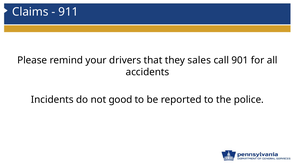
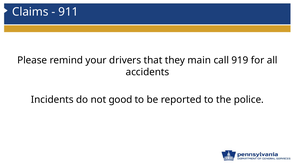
sales: sales -> main
901: 901 -> 919
